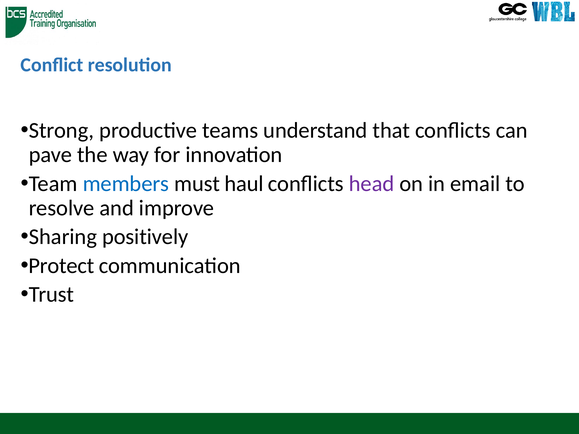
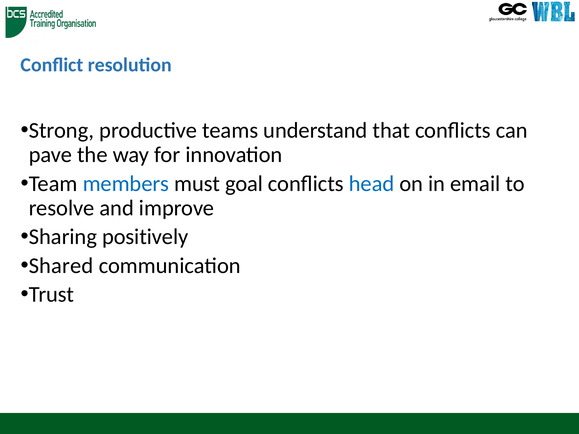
haul: haul -> goal
head colour: purple -> blue
Protect: Protect -> Shared
